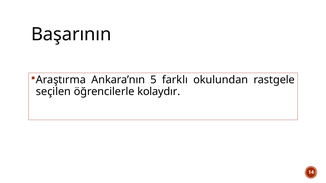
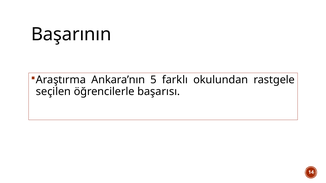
kolaydır: kolaydır -> başarısı
